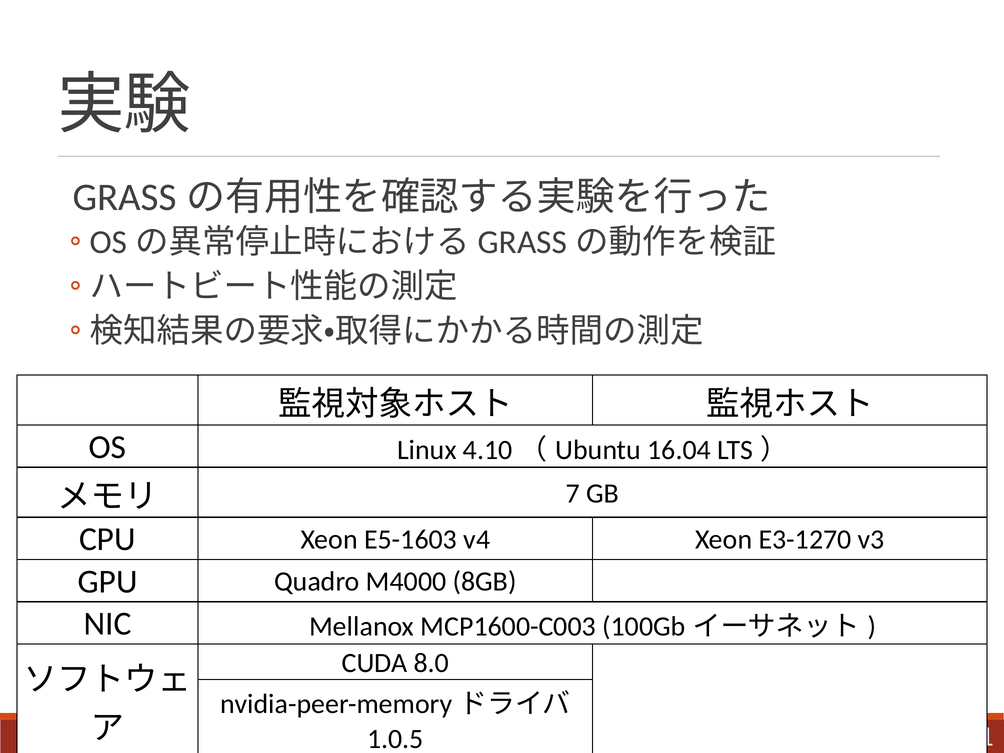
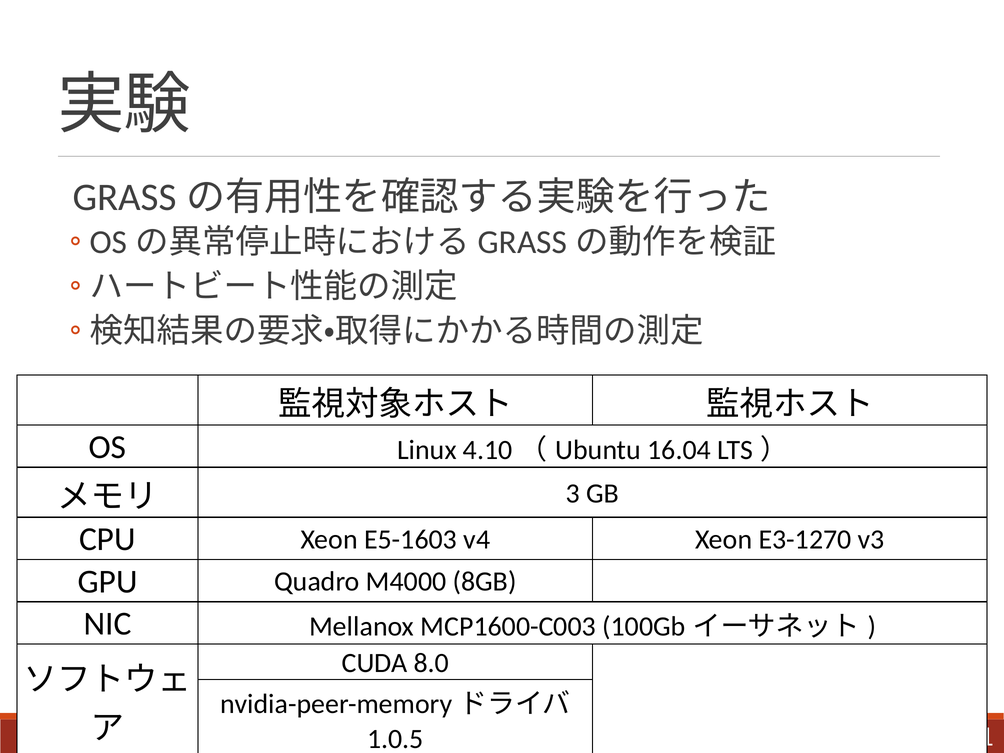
7: 7 -> 3
